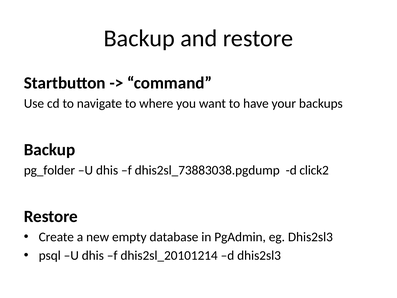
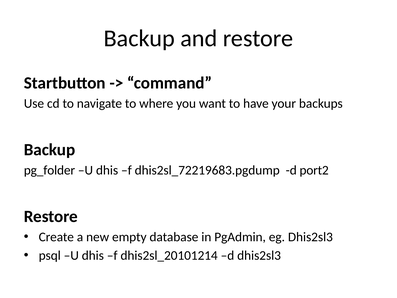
dhis2sl_73883038.pgdump: dhis2sl_73883038.pgdump -> dhis2sl_72219683.pgdump
click2: click2 -> port2
